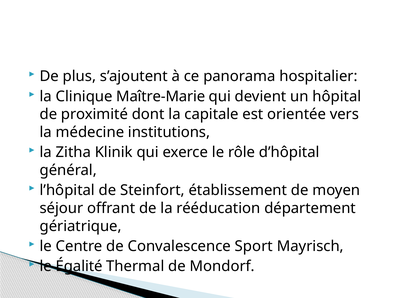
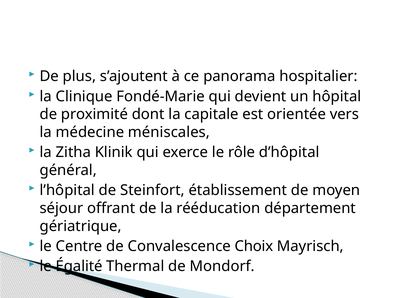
Maître-Marie: Maître-Marie -> Fondé-Marie
institutions: institutions -> méniscales
Sport: Sport -> Choix
